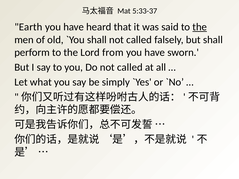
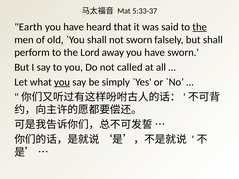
shall not called: called -> sworn
from: from -> away
you at (62, 82) underline: none -> present
